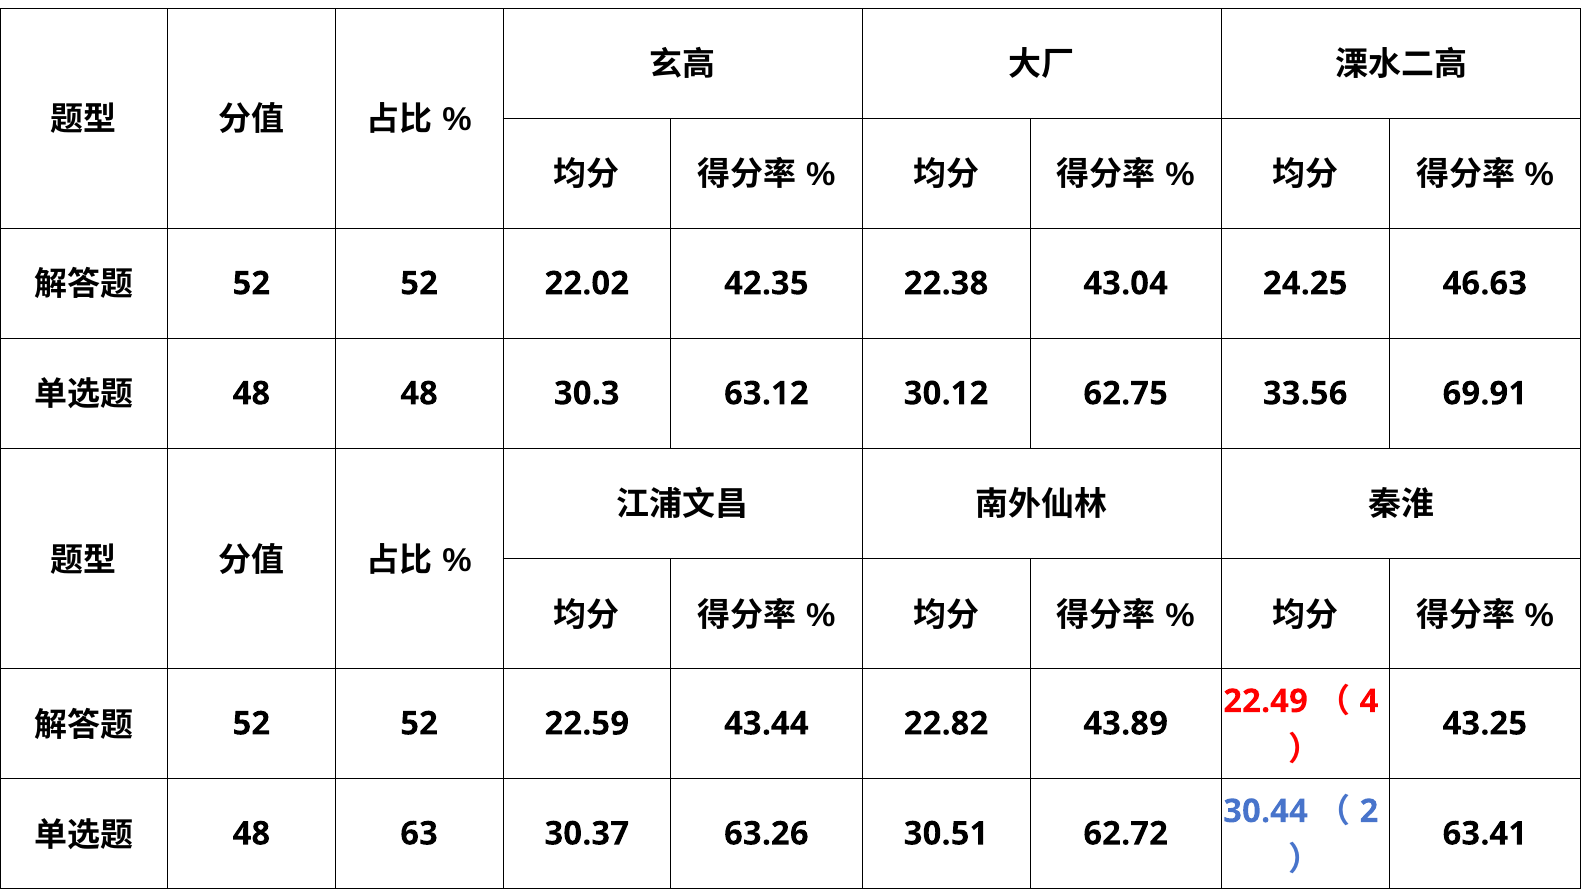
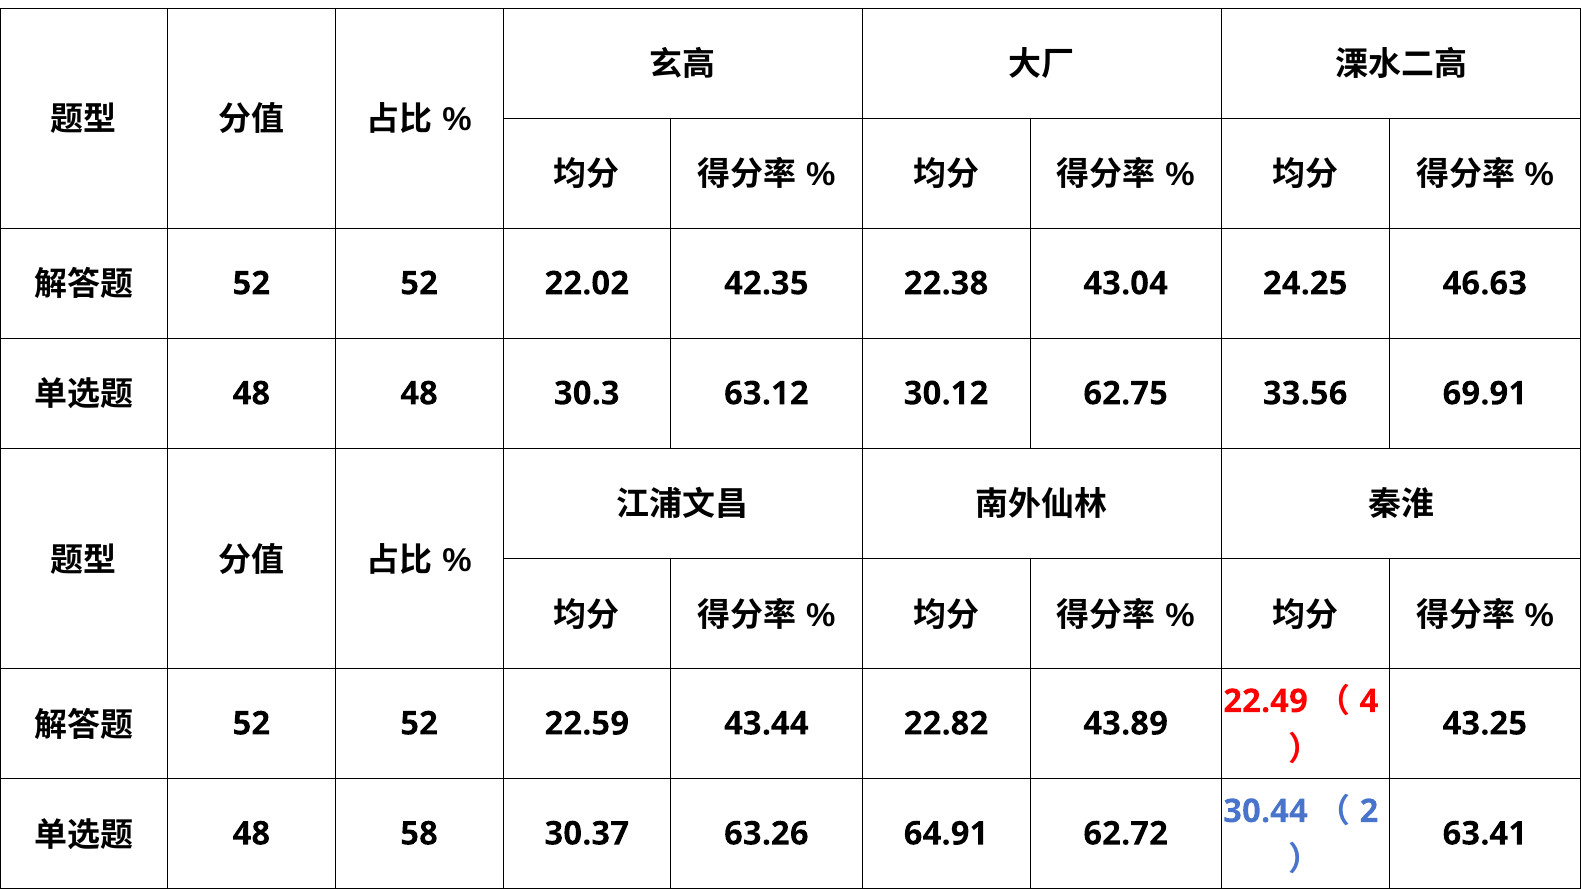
63: 63 -> 58
30.51: 30.51 -> 64.91
